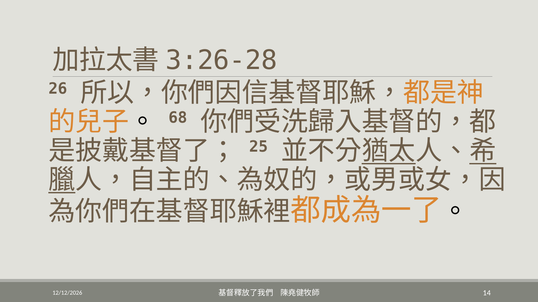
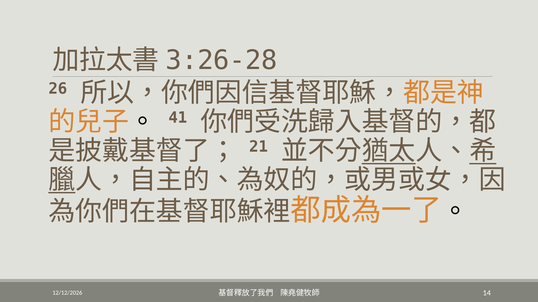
68: 68 -> 41
25: 25 -> 21
